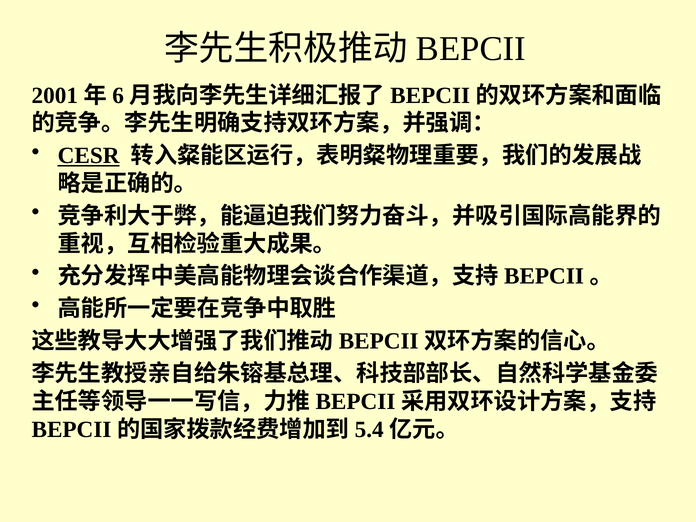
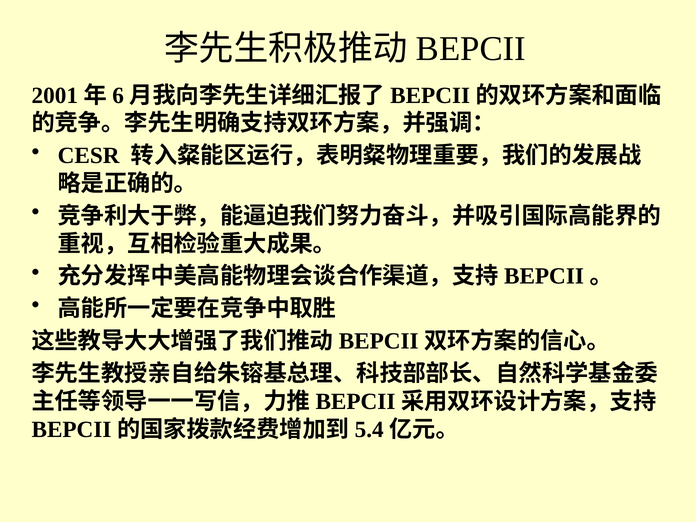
CESR underline: present -> none
